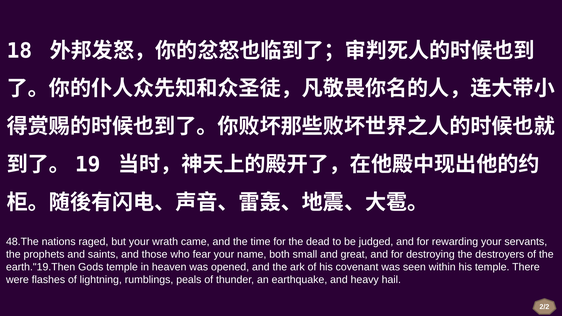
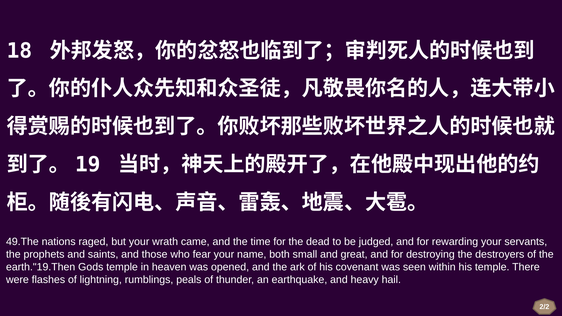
48.The: 48.The -> 49.The
